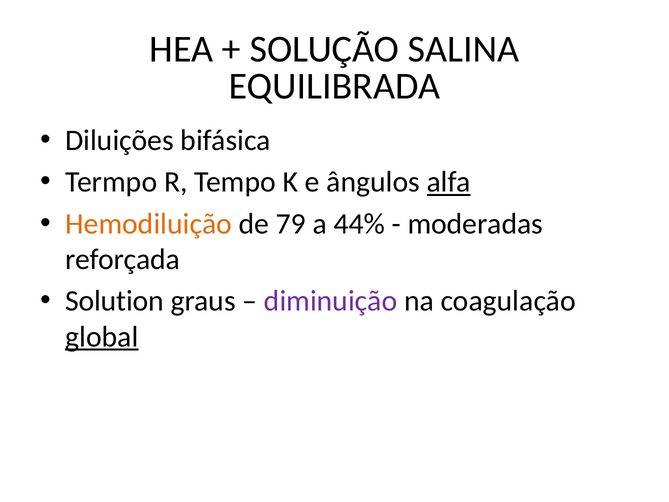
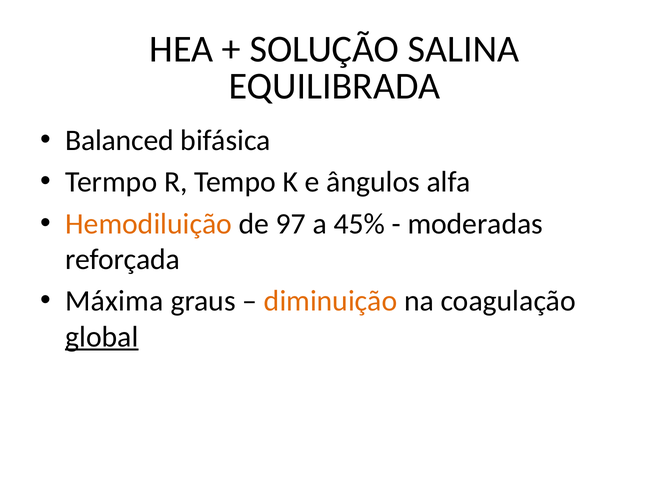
Diluições: Diluições -> Balanced
alfa underline: present -> none
79: 79 -> 97
44%: 44% -> 45%
Solution: Solution -> Máxima
diminuição colour: purple -> orange
